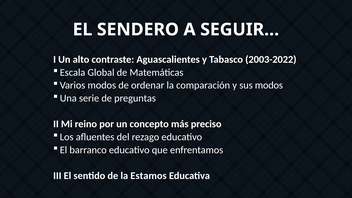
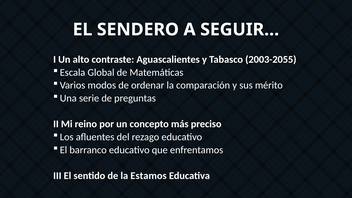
2003-2022: 2003-2022 -> 2003-2055
sus modos: modos -> mérito
